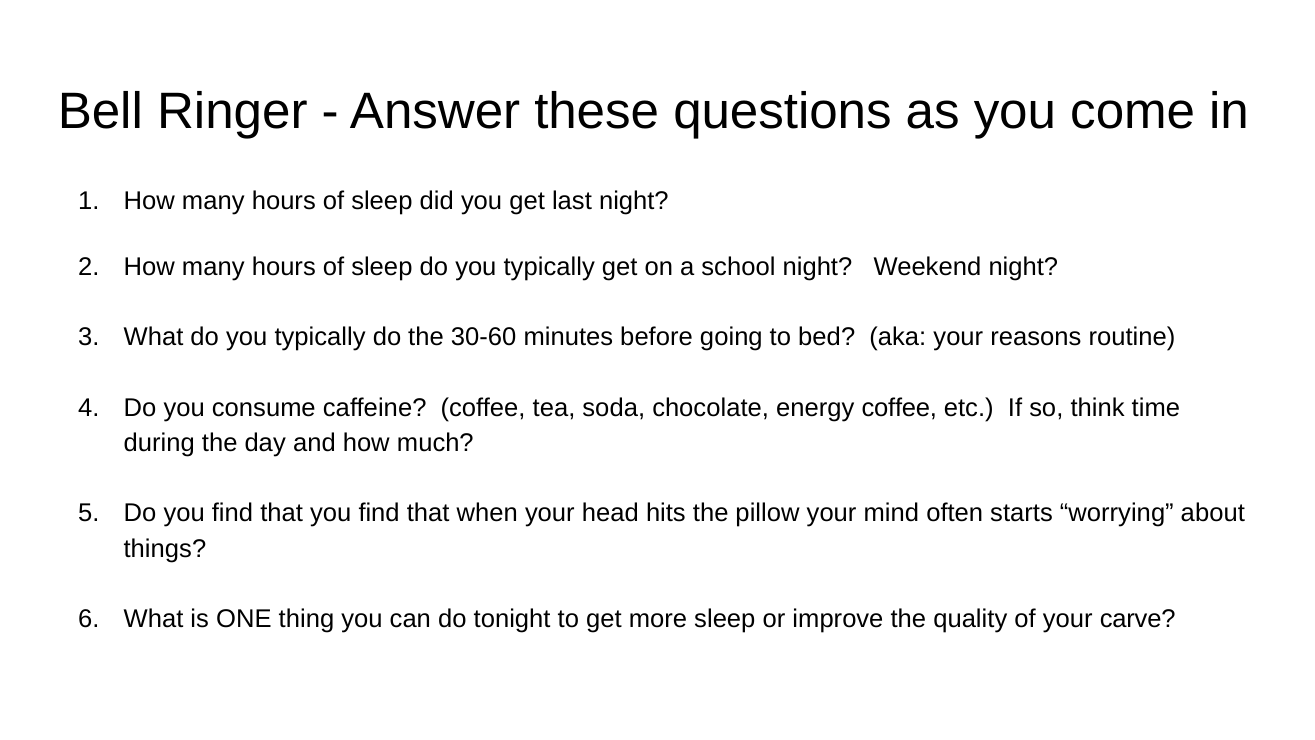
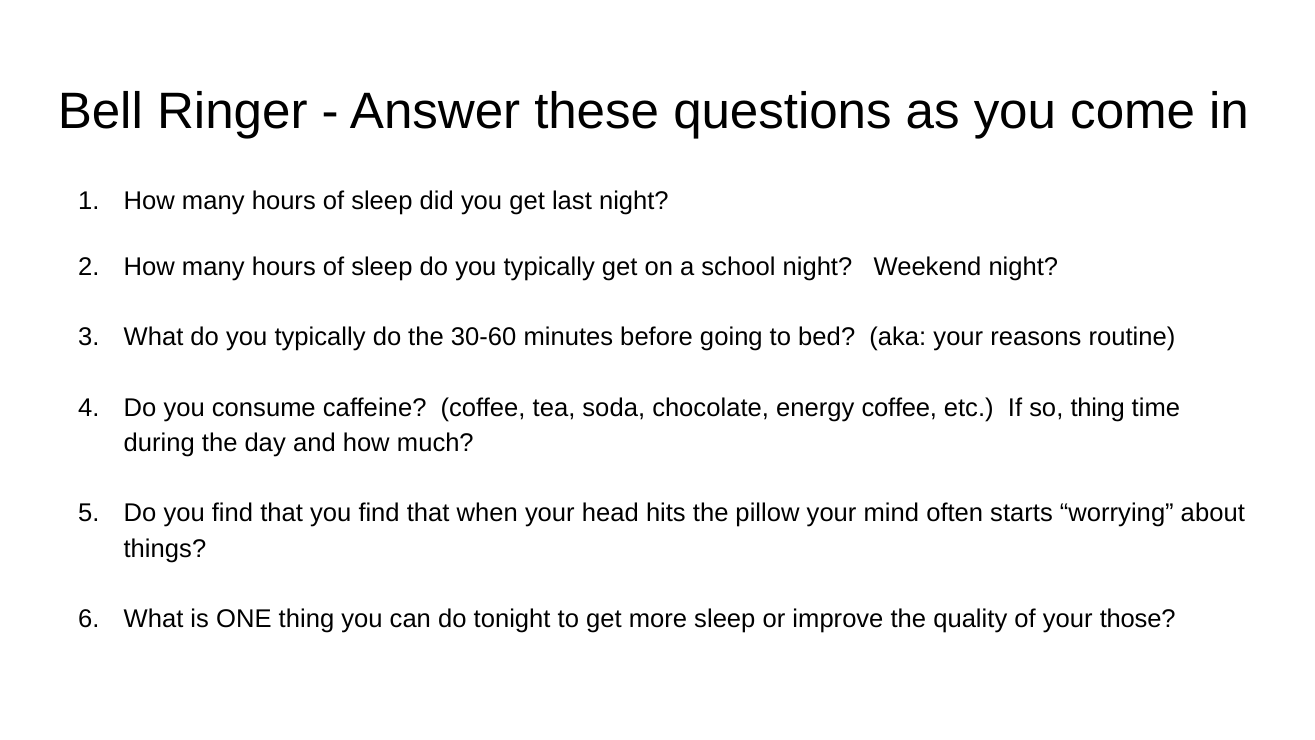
so think: think -> thing
carve: carve -> those
